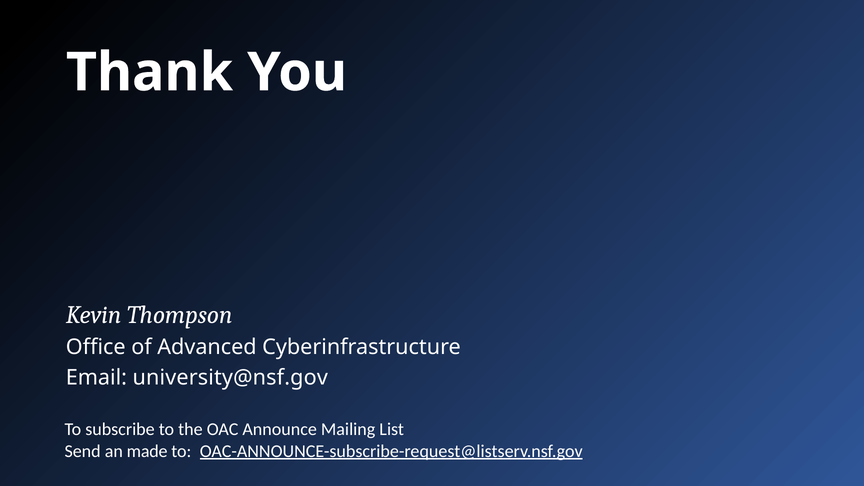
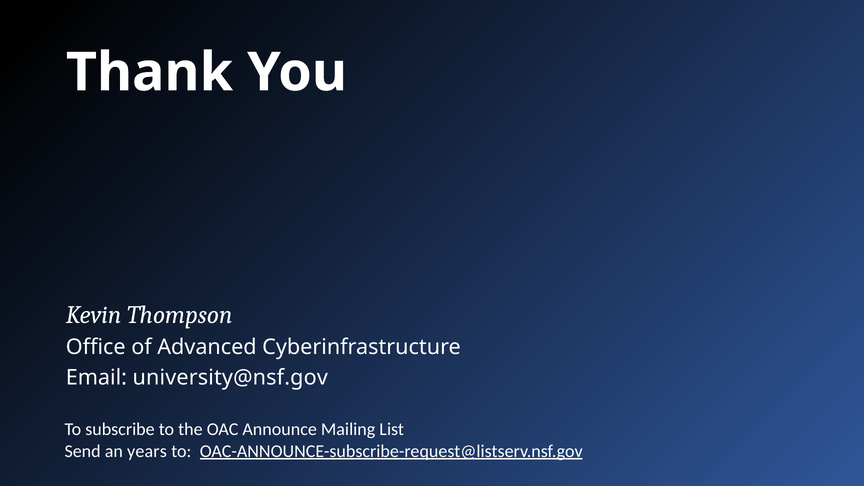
made: made -> years
